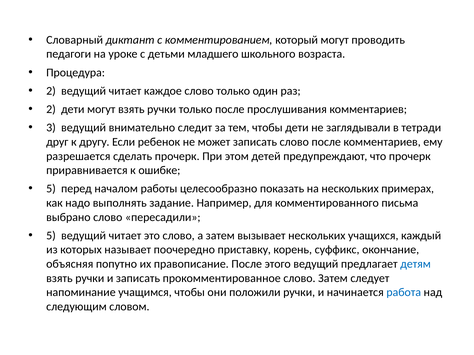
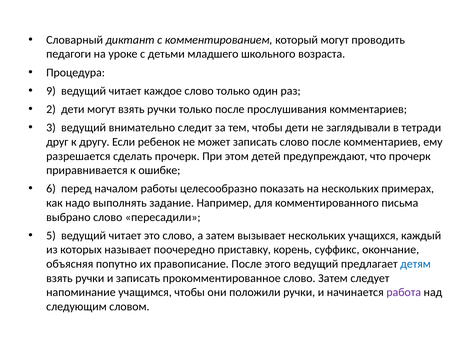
2 at (51, 91): 2 -> 9
5 at (51, 189): 5 -> 6
работа colour: blue -> purple
